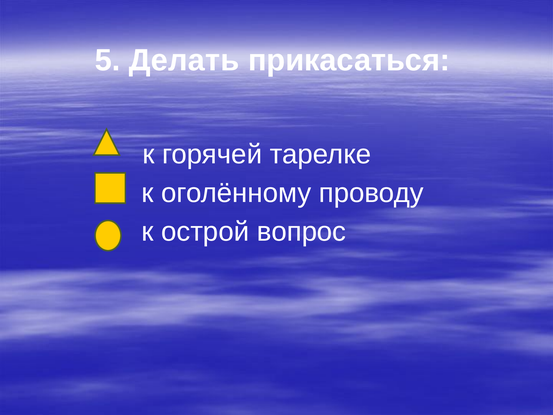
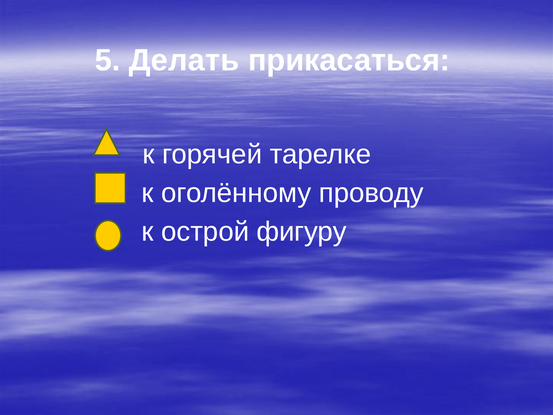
вопрос: вопрос -> фигуру
